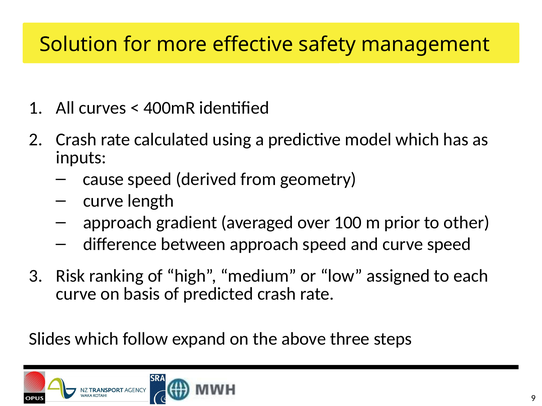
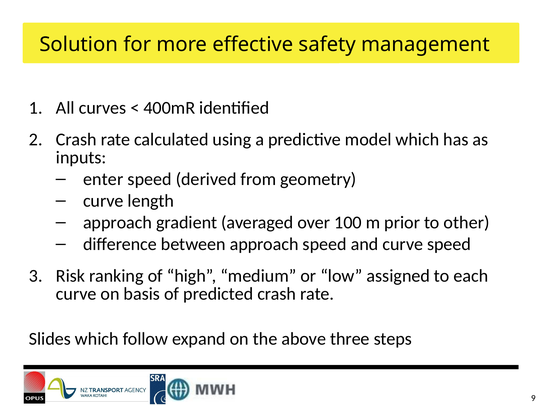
cause: cause -> enter
